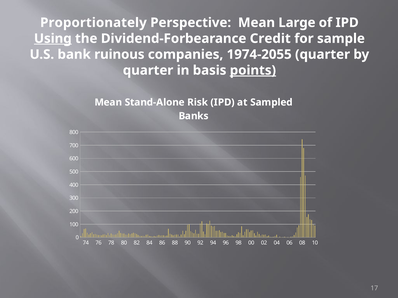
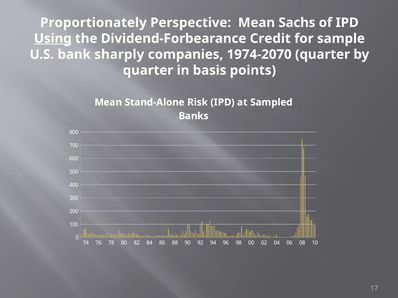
Large: Large -> Sachs
ruinous: ruinous -> sharply
1974-2055: 1974-2055 -> 1974-2070
points underline: present -> none
